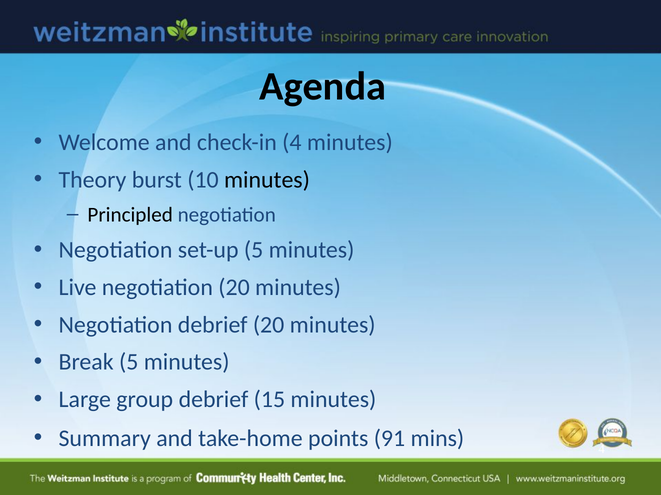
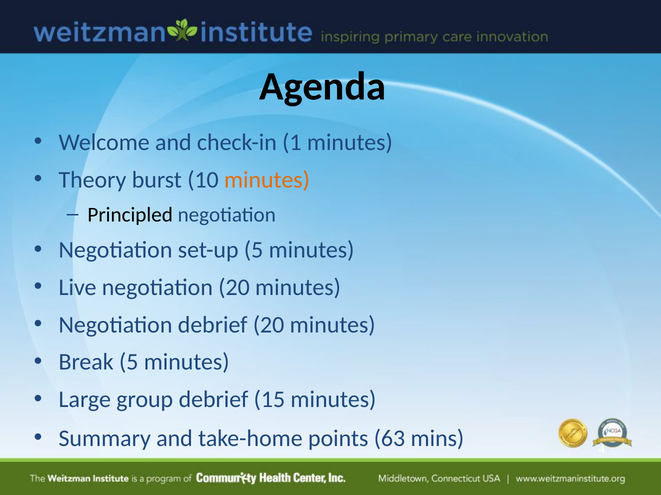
check-in 4: 4 -> 1
minutes at (267, 180) colour: black -> orange
91: 91 -> 63
